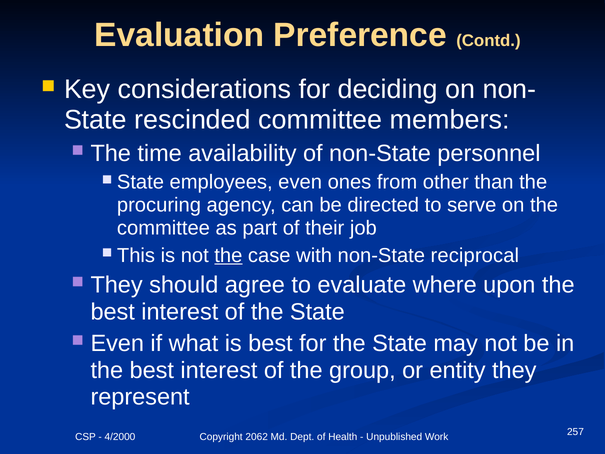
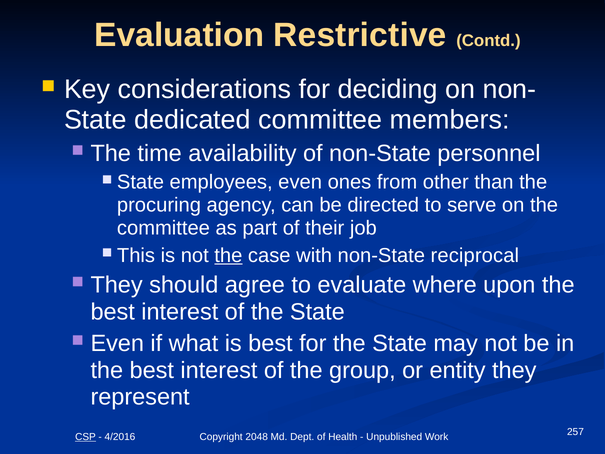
Preference: Preference -> Restrictive
rescinded: rescinded -> dedicated
CSP underline: none -> present
4/2000: 4/2000 -> 4/2016
2062: 2062 -> 2048
